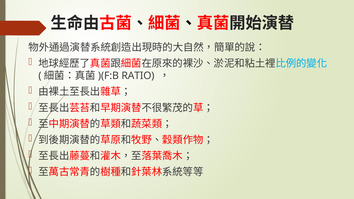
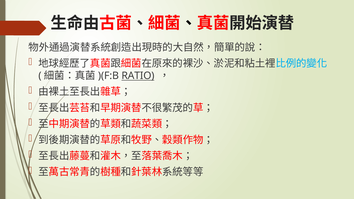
RATIO underline: none -> present
